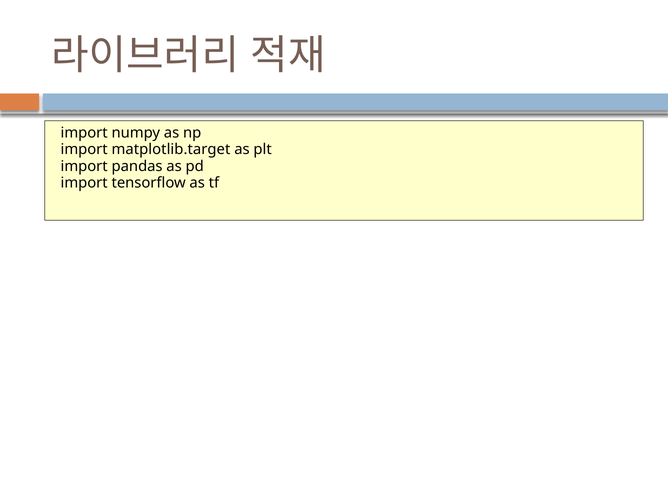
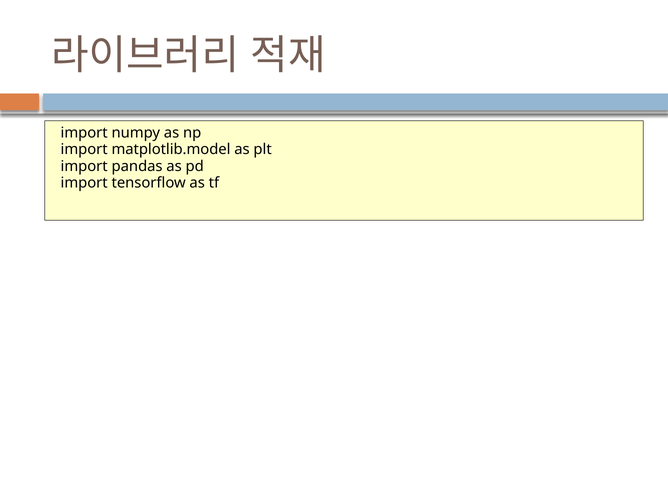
matplotlib.target: matplotlib.target -> matplotlib.model
